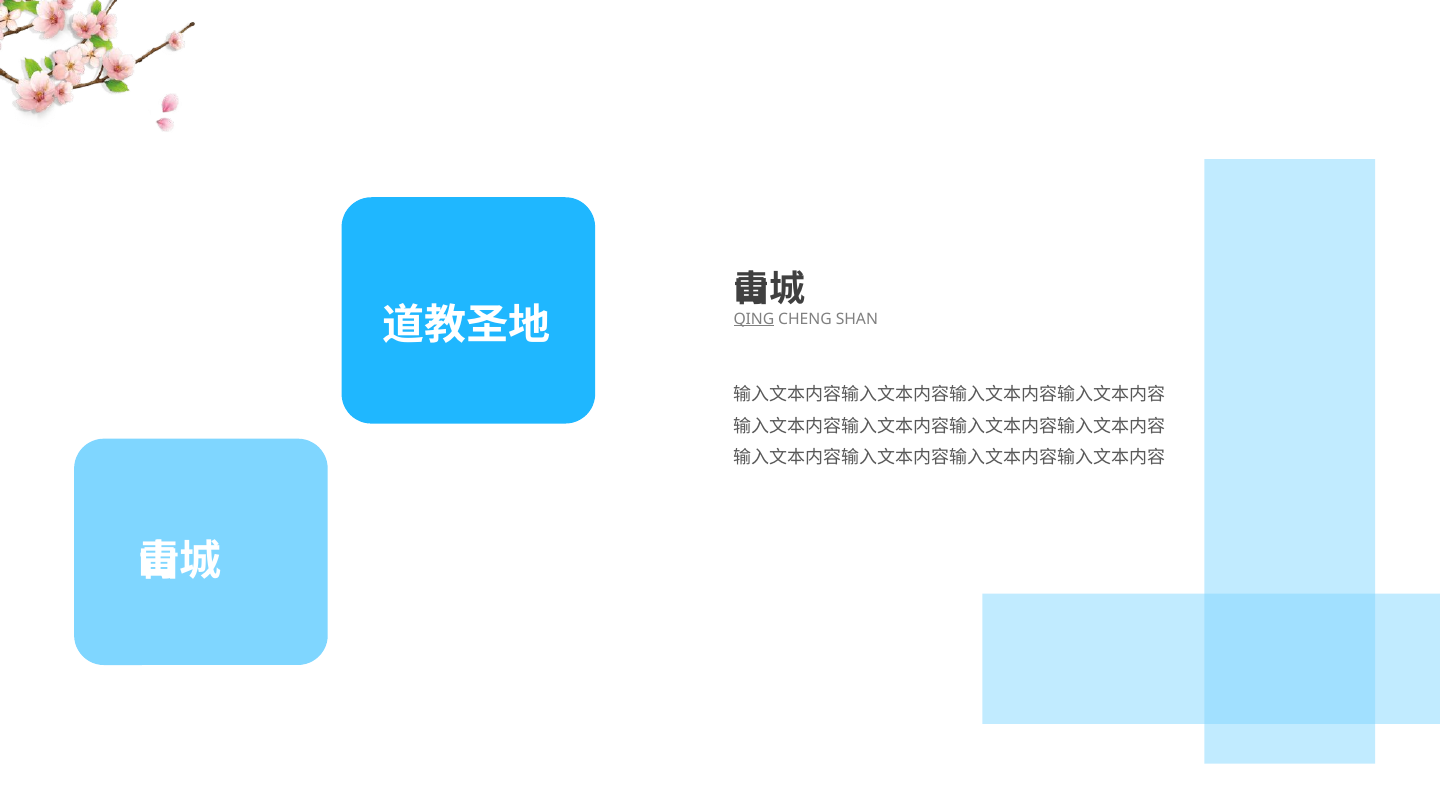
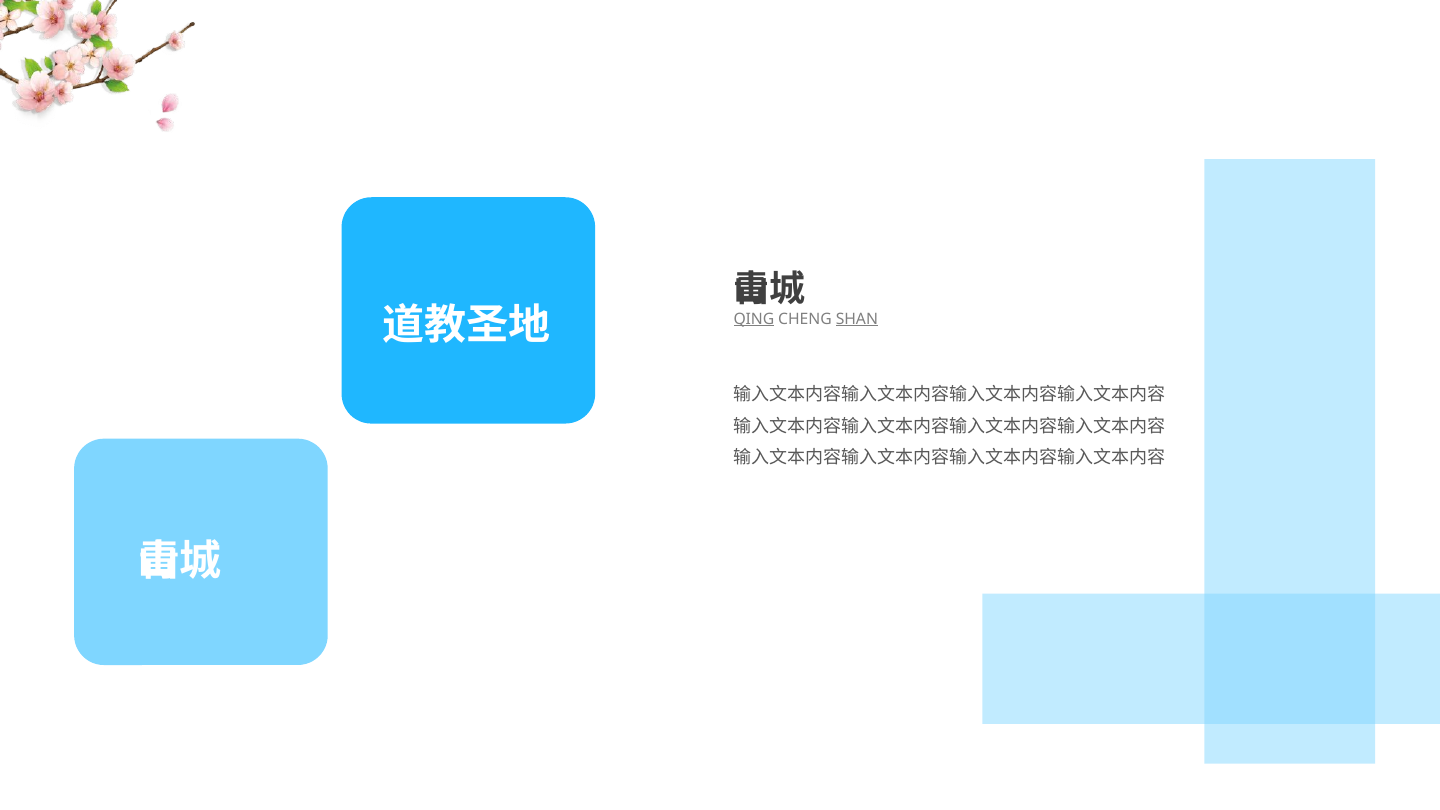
SHAN underline: none -> present
